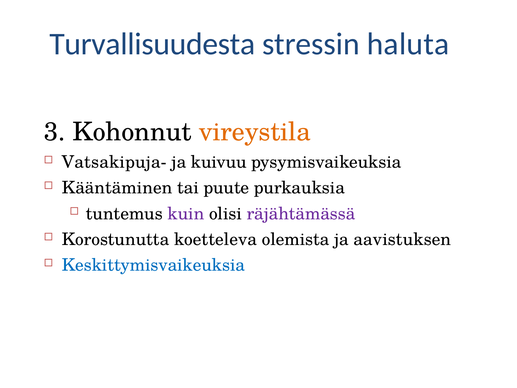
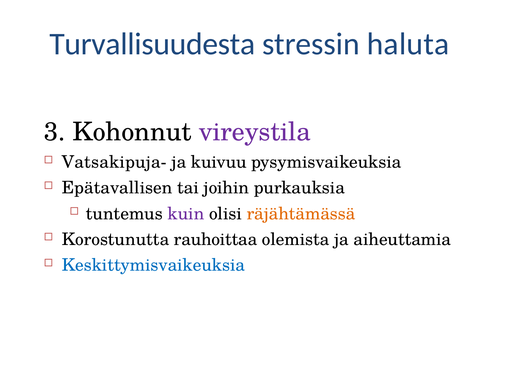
vireystila colour: orange -> purple
Kääntäminen: Kääntäminen -> Epätavallisen
puute: puute -> joihin
räjähtämässä colour: purple -> orange
koetteleva: koetteleva -> rauhoittaa
aavistuksen: aavistuksen -> aiheuttamia
